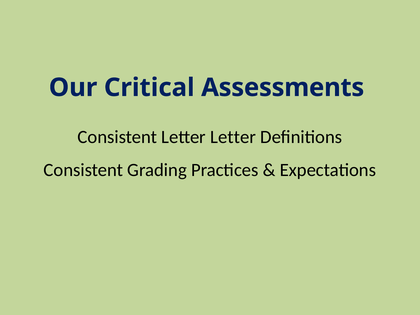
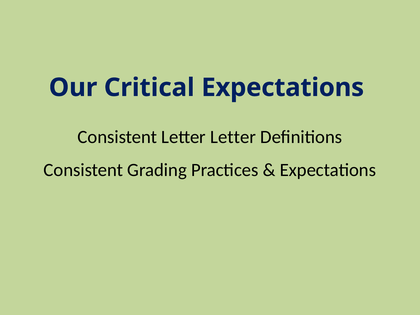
Critical Assessments: Assessments -> Expectations
